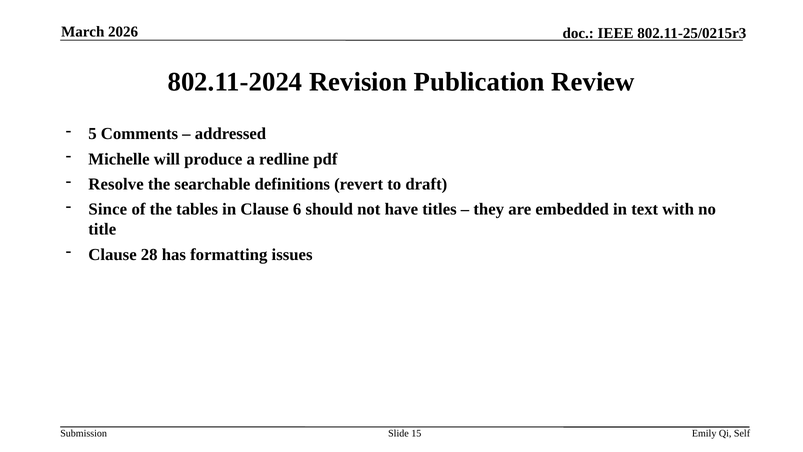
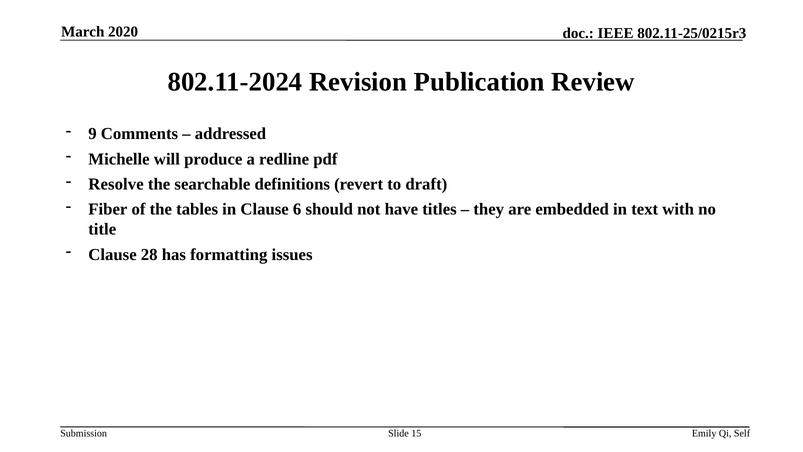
2026: 2026 -> 2020
5: 5 -> 9
Since: Since -> Fiber
